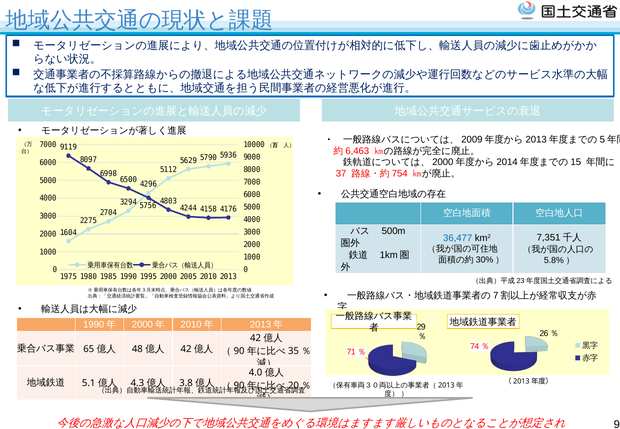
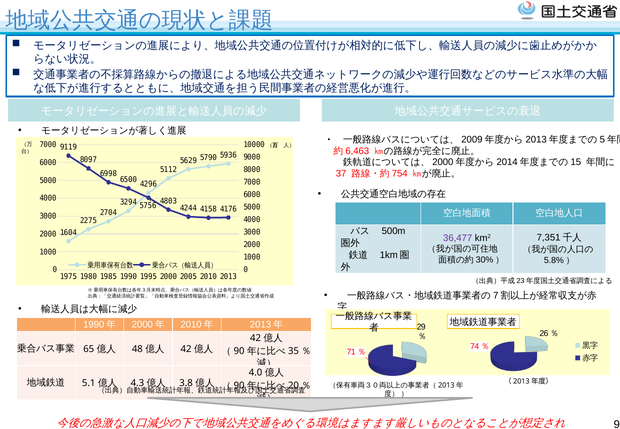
36,477 colour: blue -> purple
